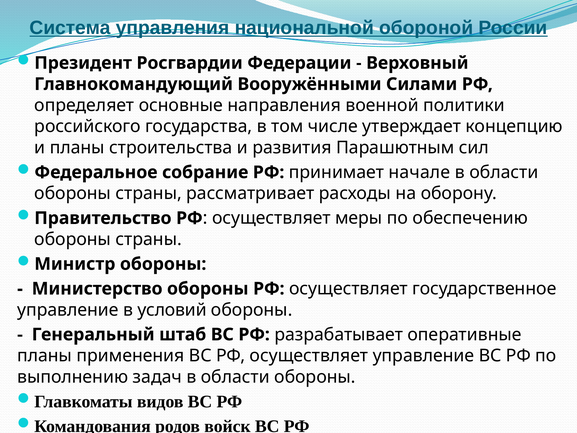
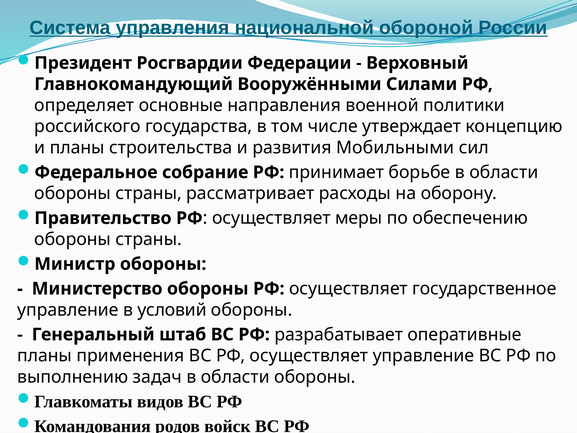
Парашютным: Парашютным -> Мобильными
начале: начале -> борьбе
